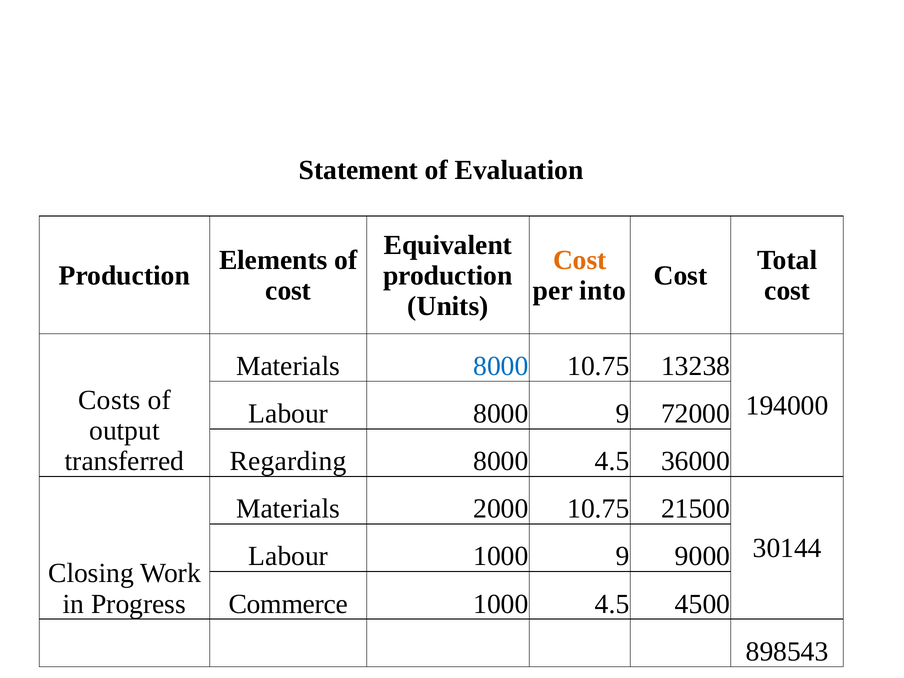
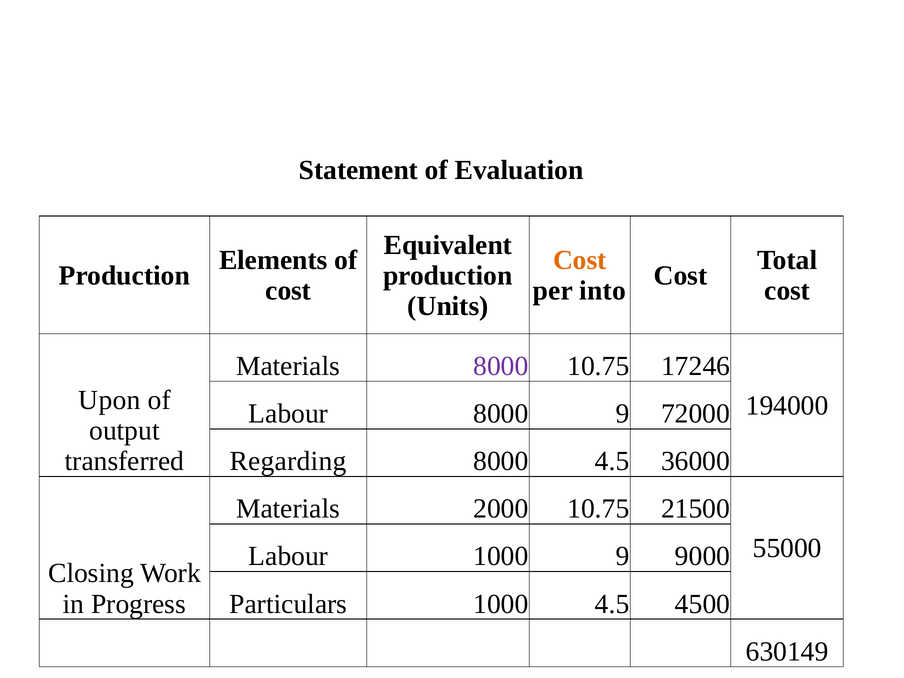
8000 at (501, 366) colour: blue -> purple
13238: 13238 -> 17246
Costs: Costs -> Upon
30144: 30144 -> 55000
Commerce: Commerce -> Particulars
898543: 898543 -> 630149
